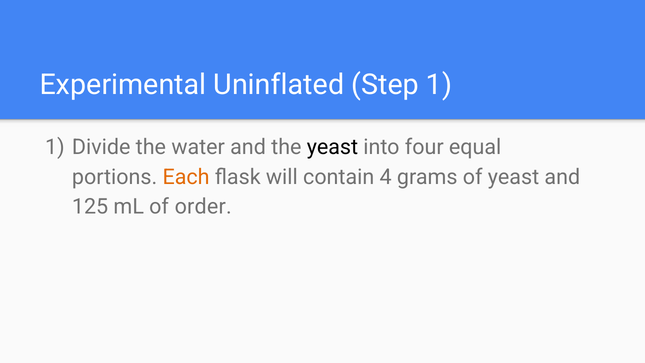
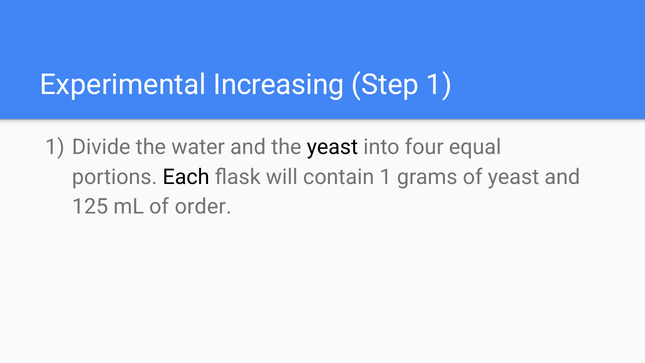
Uninflated: Uninflated -> Increasing
Each colour: orange -> black
contain 4: 4 -> 1
